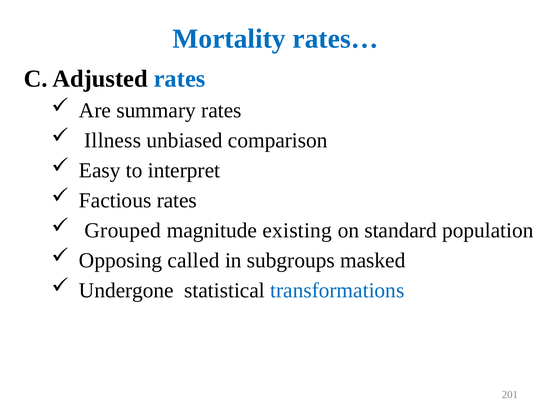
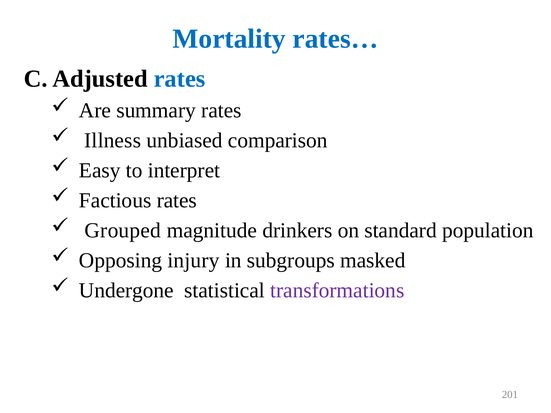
existing: existing -> drinkers
called: called -> injury
transformations colour: blue -> purple
